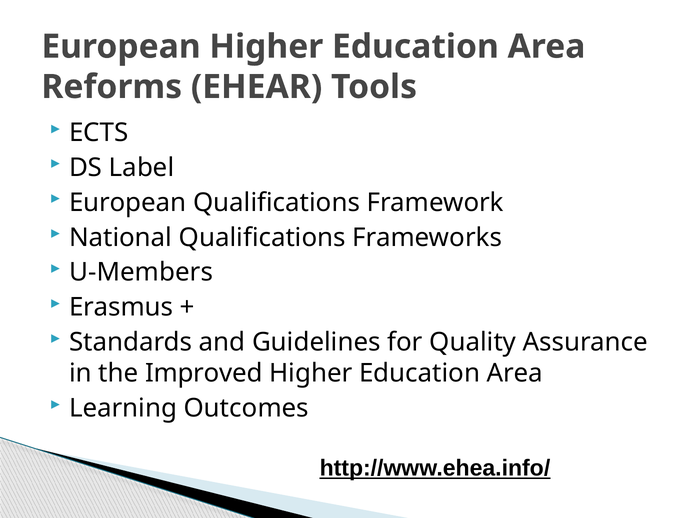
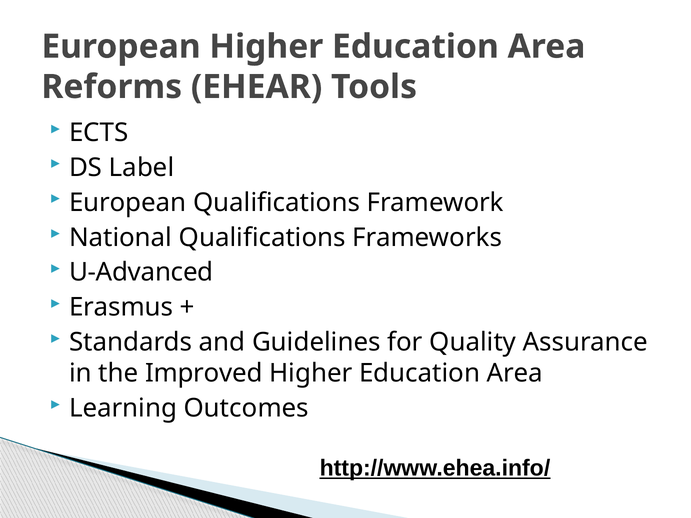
U-Members: U-Members -> U-Advanced
